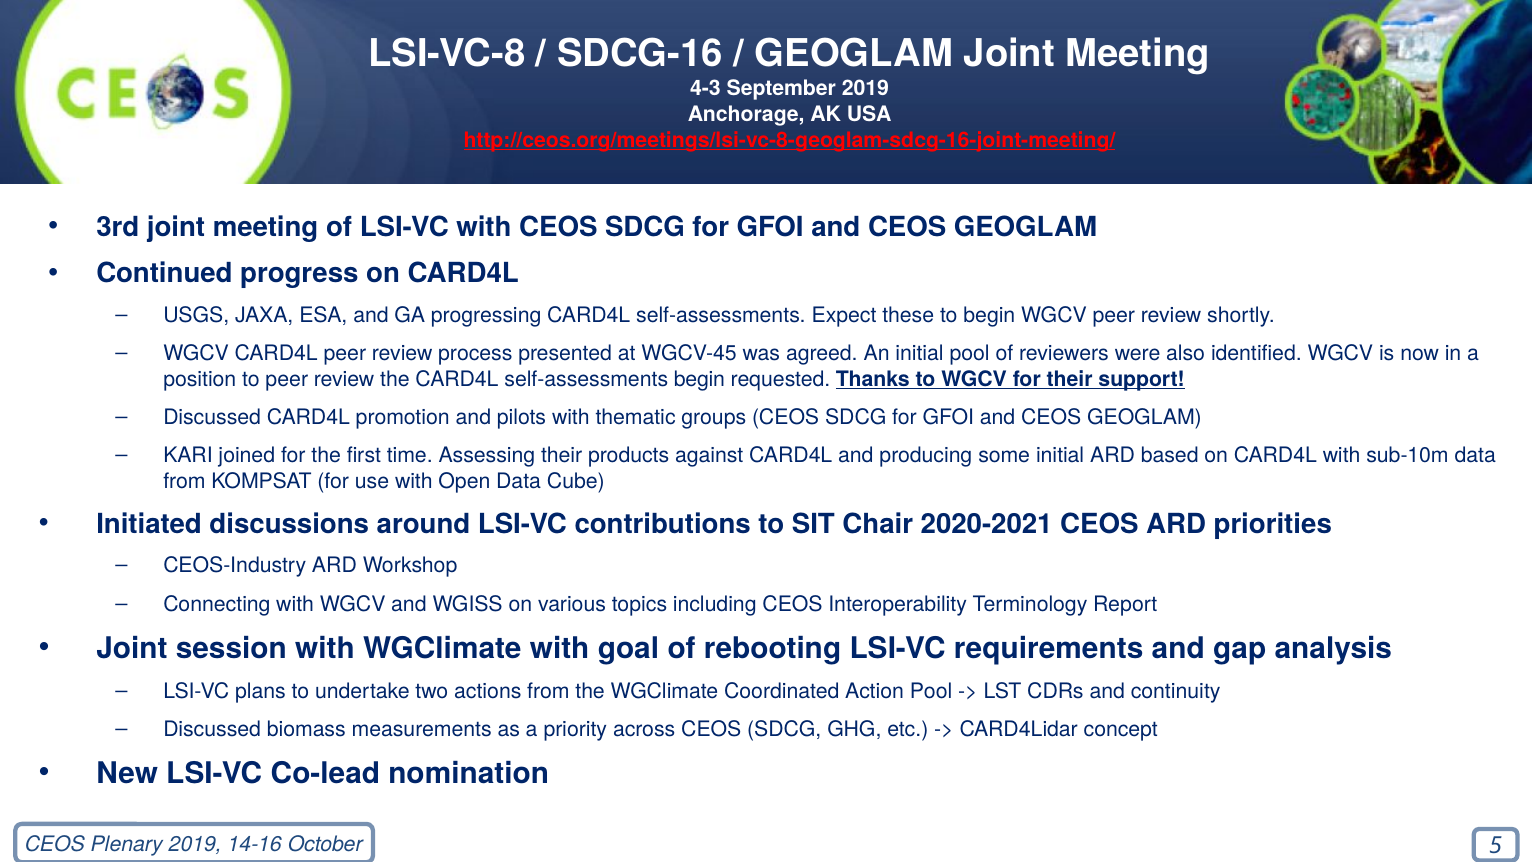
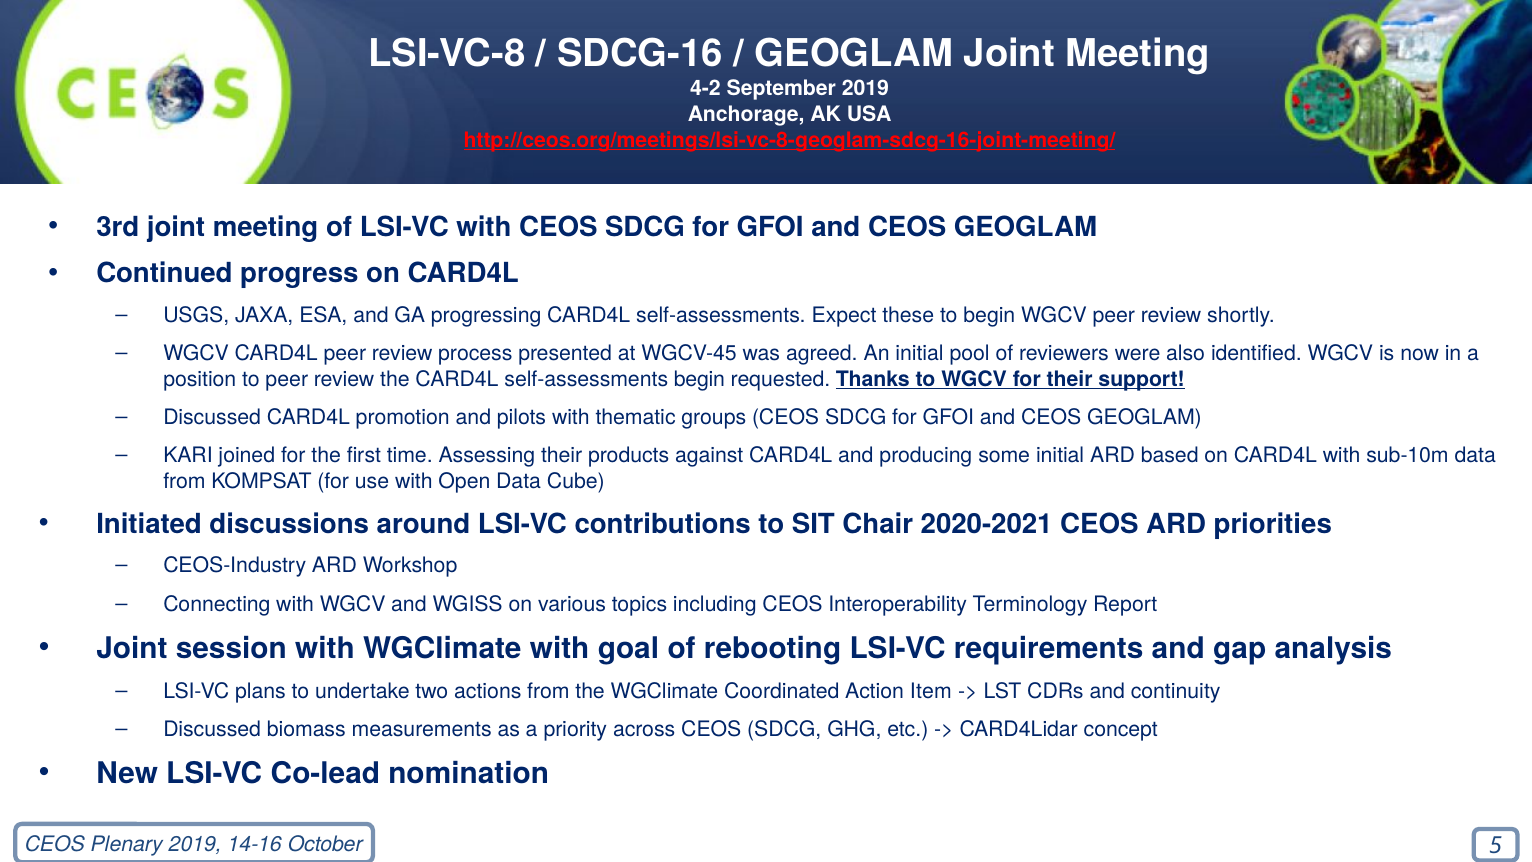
4-3: 4-3 -> 4-2
Action Pool: Pool -> Item
